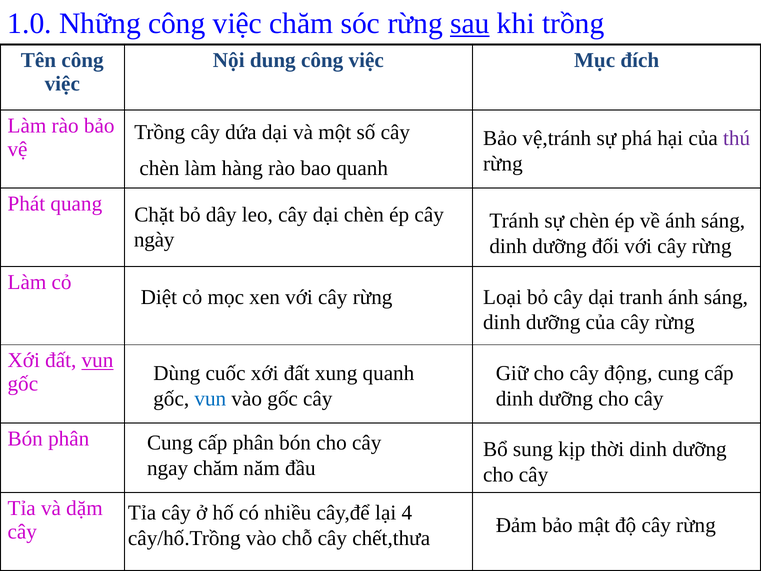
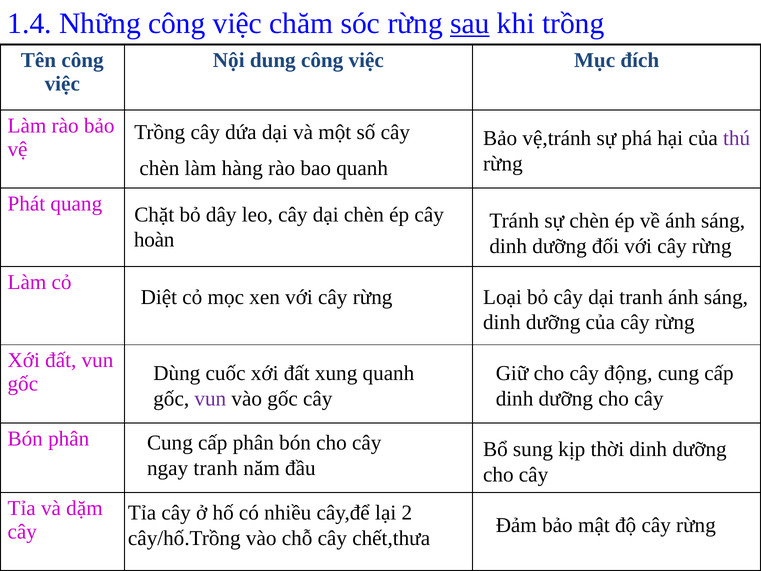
1.0: 1.0 -> 1.4
ngày: ngày -> hoàn
vun at (97, 360) underline: present -> none
vun at (210, 398) colour: blue -> purple
ngay chăm: chăm -> tranh
4: 4 -> 2
